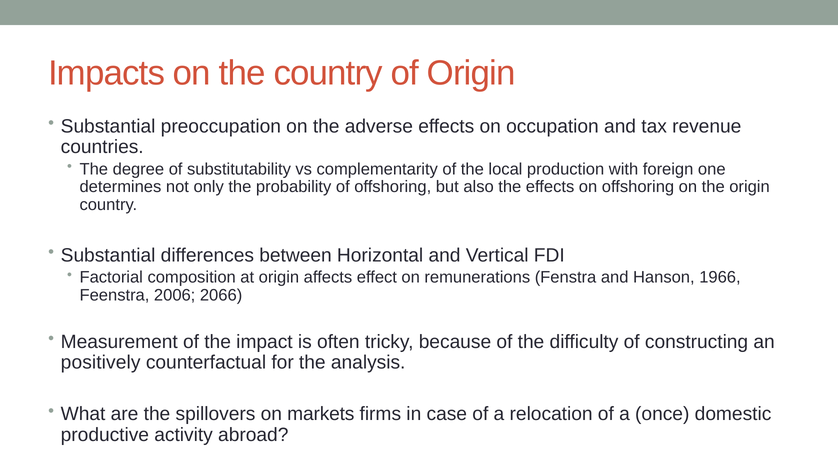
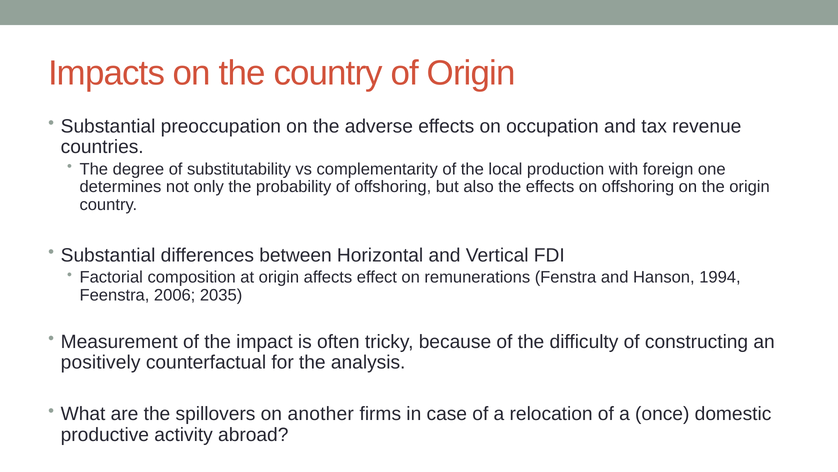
1966: 1966 -> 1994
2066: 2066 -> 2035
markets: markets -> another
